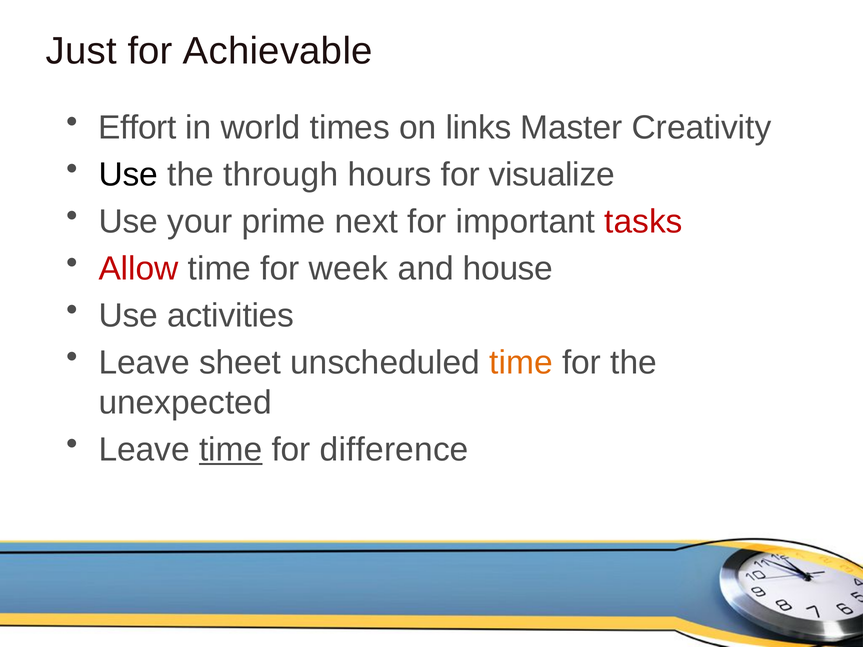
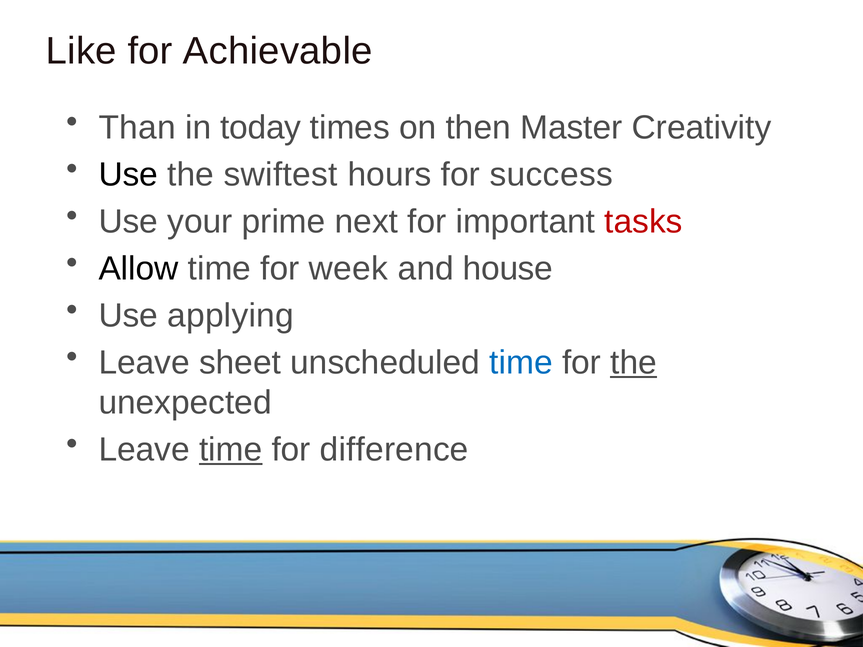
Just: Just -> Like
Effort: Effort -> Than
world: world -> today
links: links -> then
through: through -> swiftest
visualize: visualize -> success
Allow colour: red -> black
activities: activities -> applying
time at (521, 363) colour: orange -> blue
the at (634, 363) underline: none -> present
